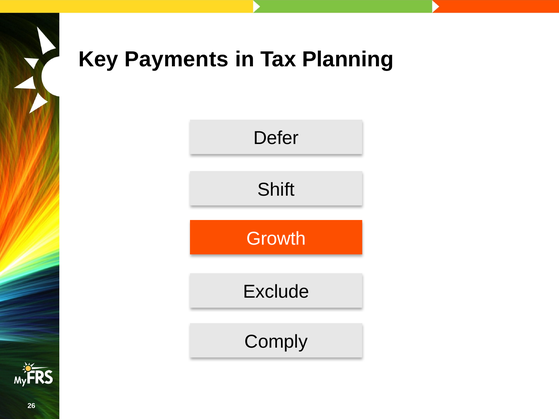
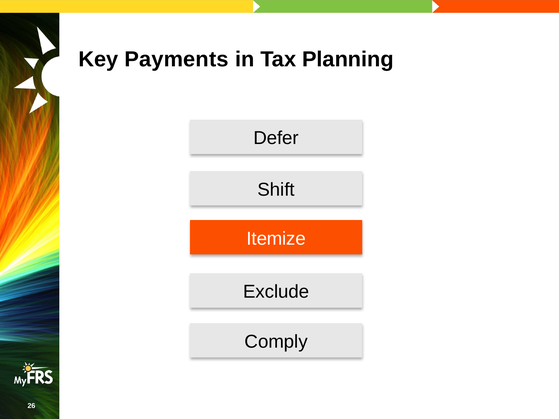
Growth: Growth -> Itemize
